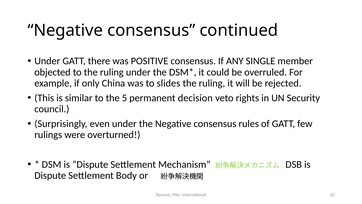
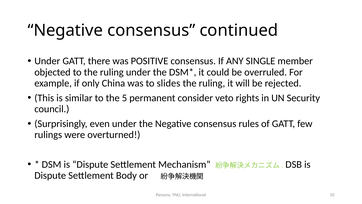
decision: decision -> consider
